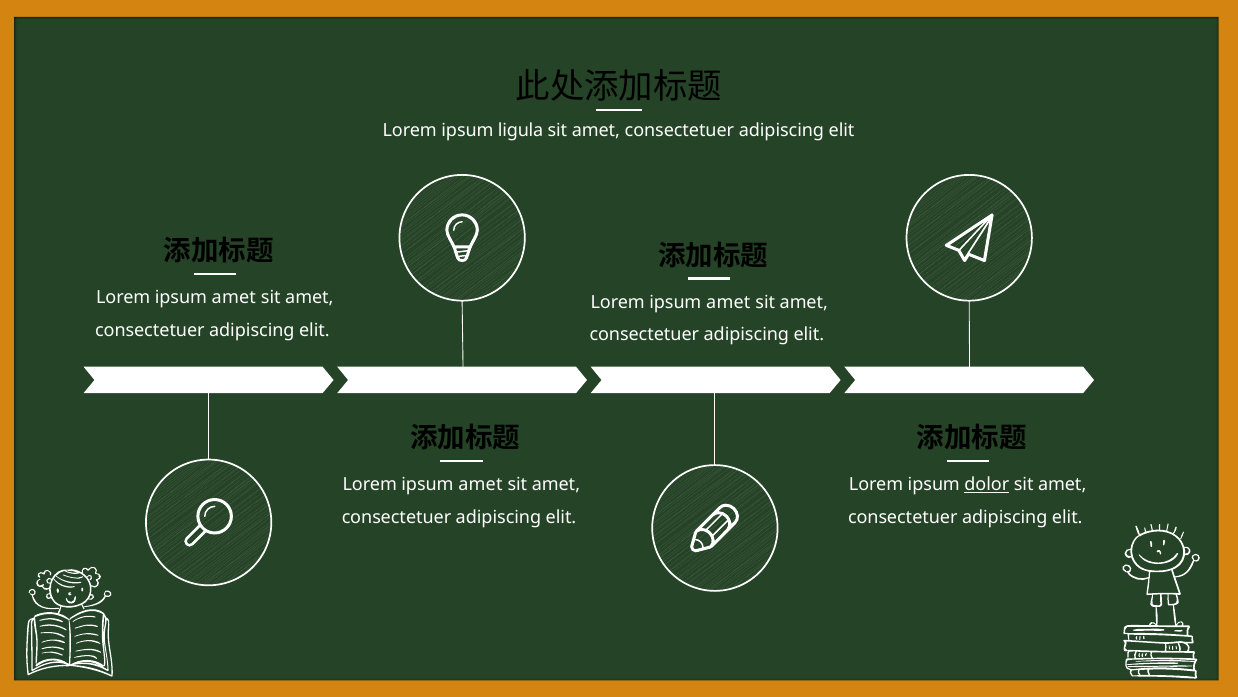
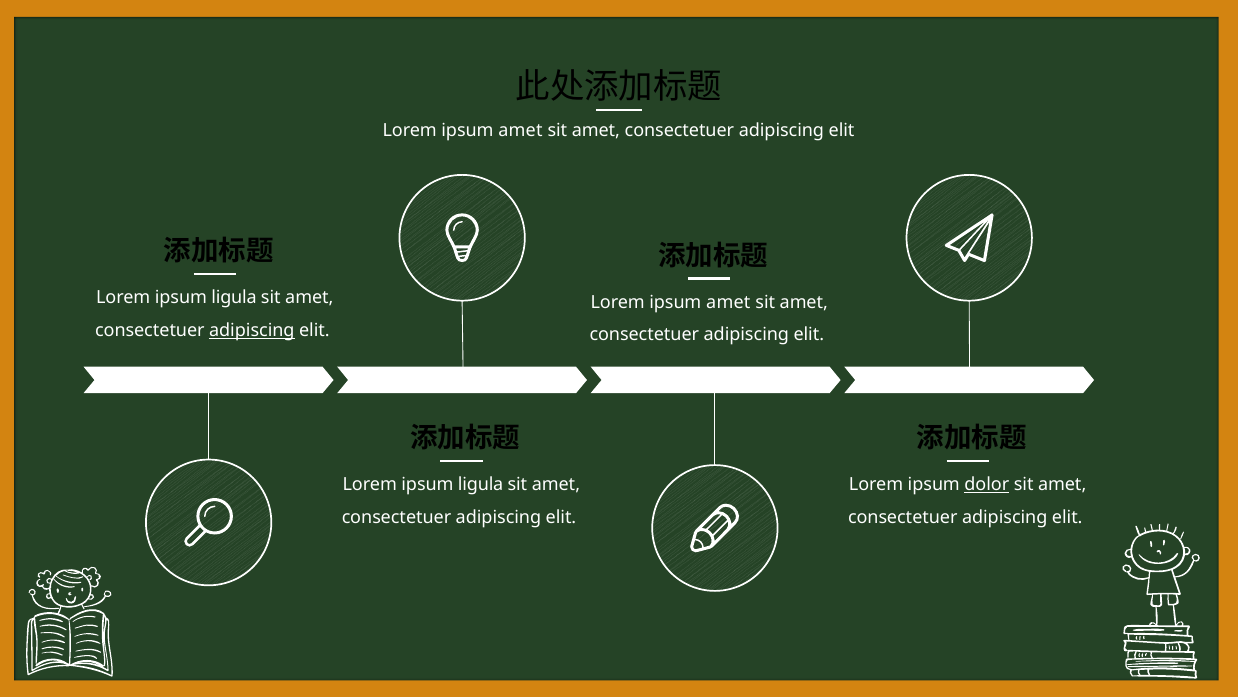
ligula at (521, 130): ligula -> amet
amet at (234, 298): amet -> ligula
adipiscing at (252, 330) underline: none -> present
amet at (480, 484): amet -> ligula
